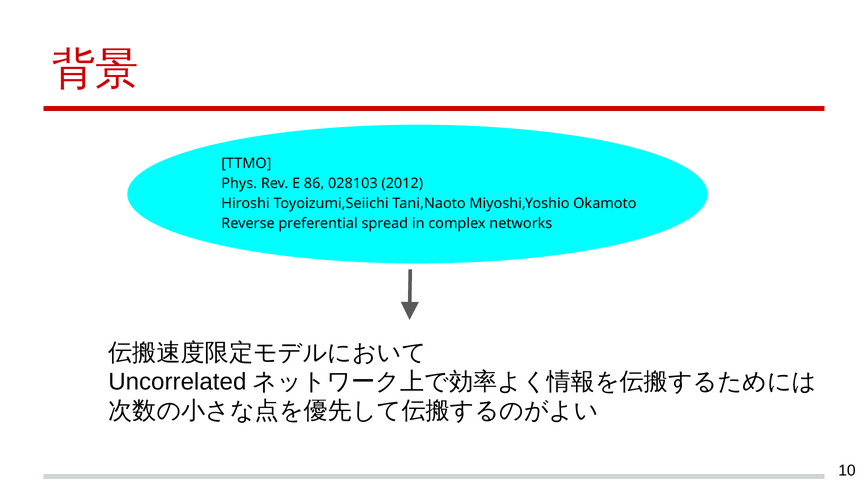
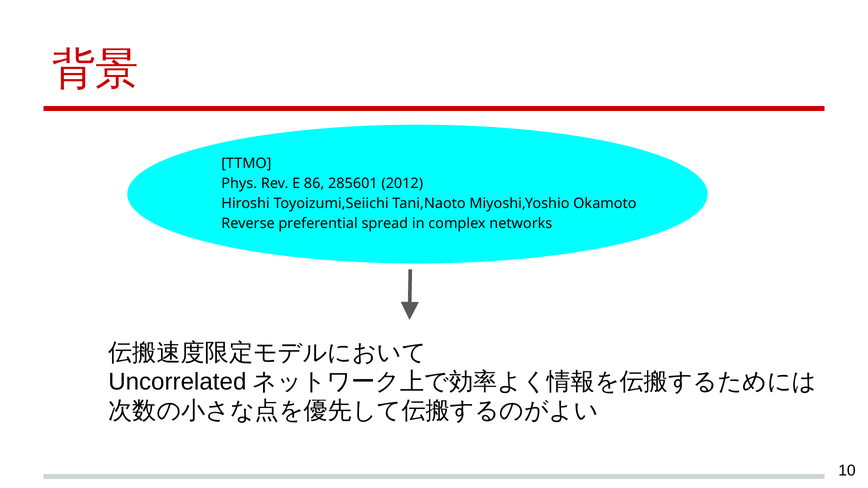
028103: 028103 -> 285601
